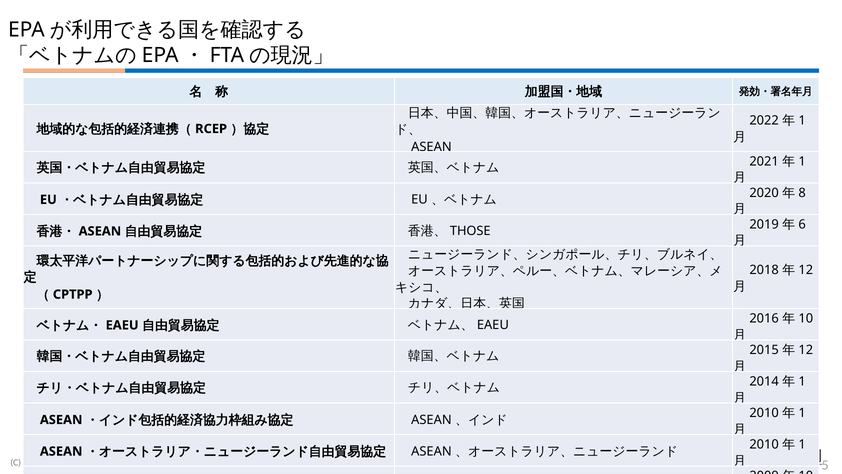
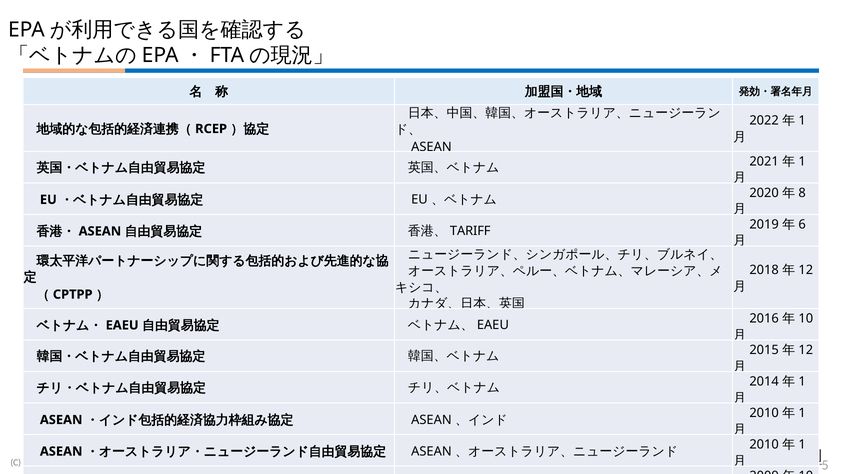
THOSE: THOSE -> TARIFF
